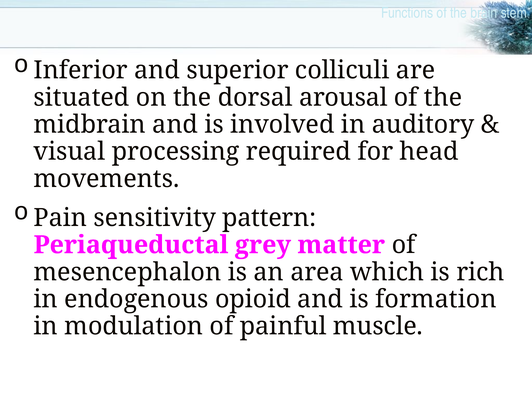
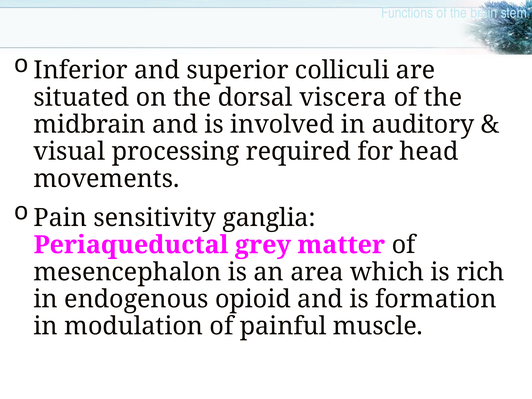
arousal: arousal -> viscera
pattern: pattern -> ganglia
